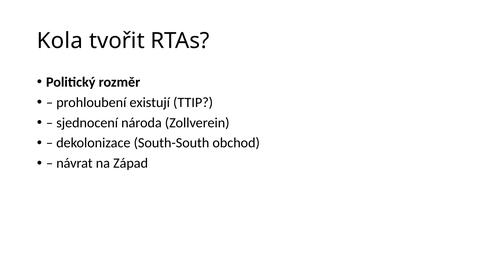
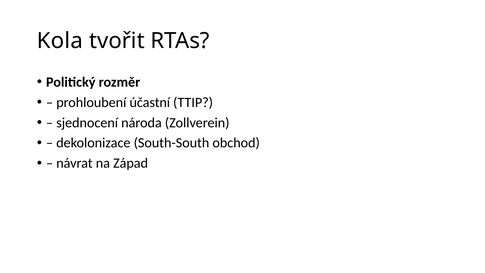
existují: existují -> účastní
